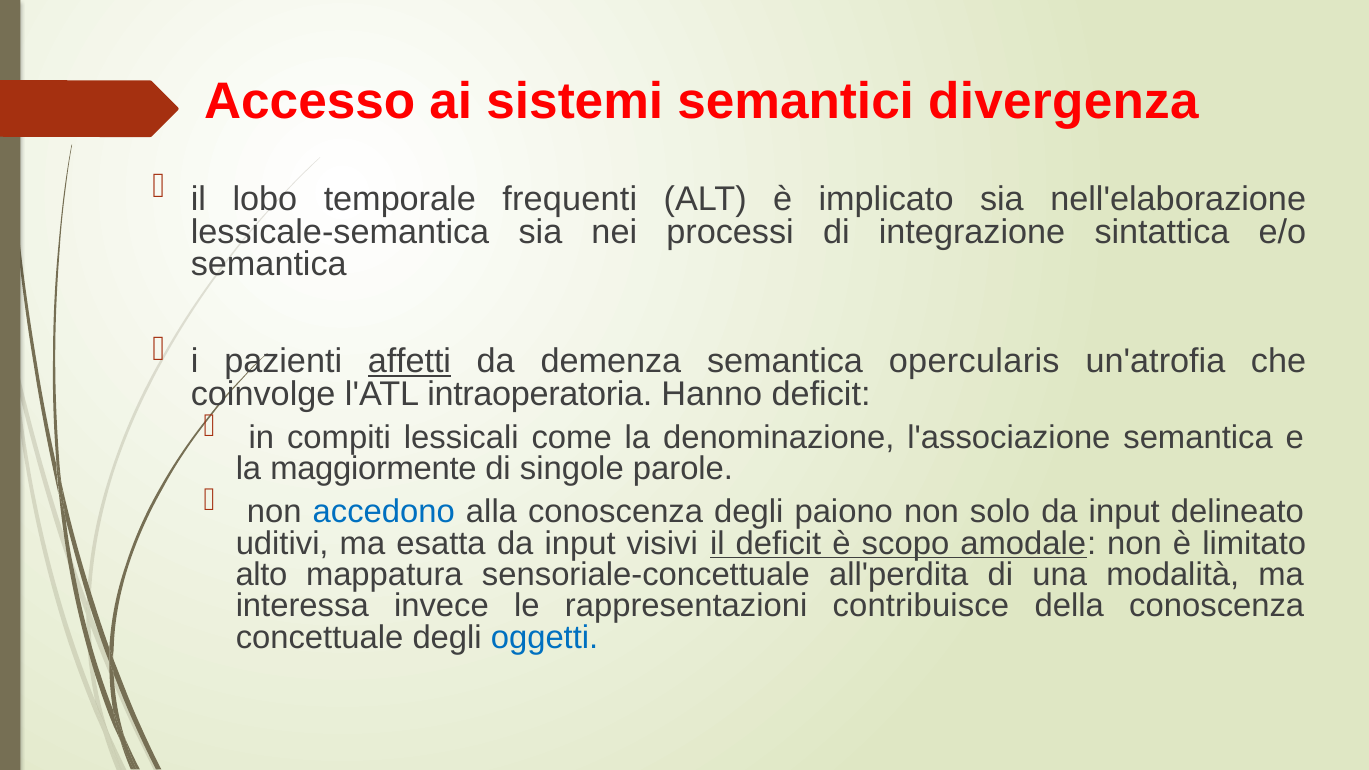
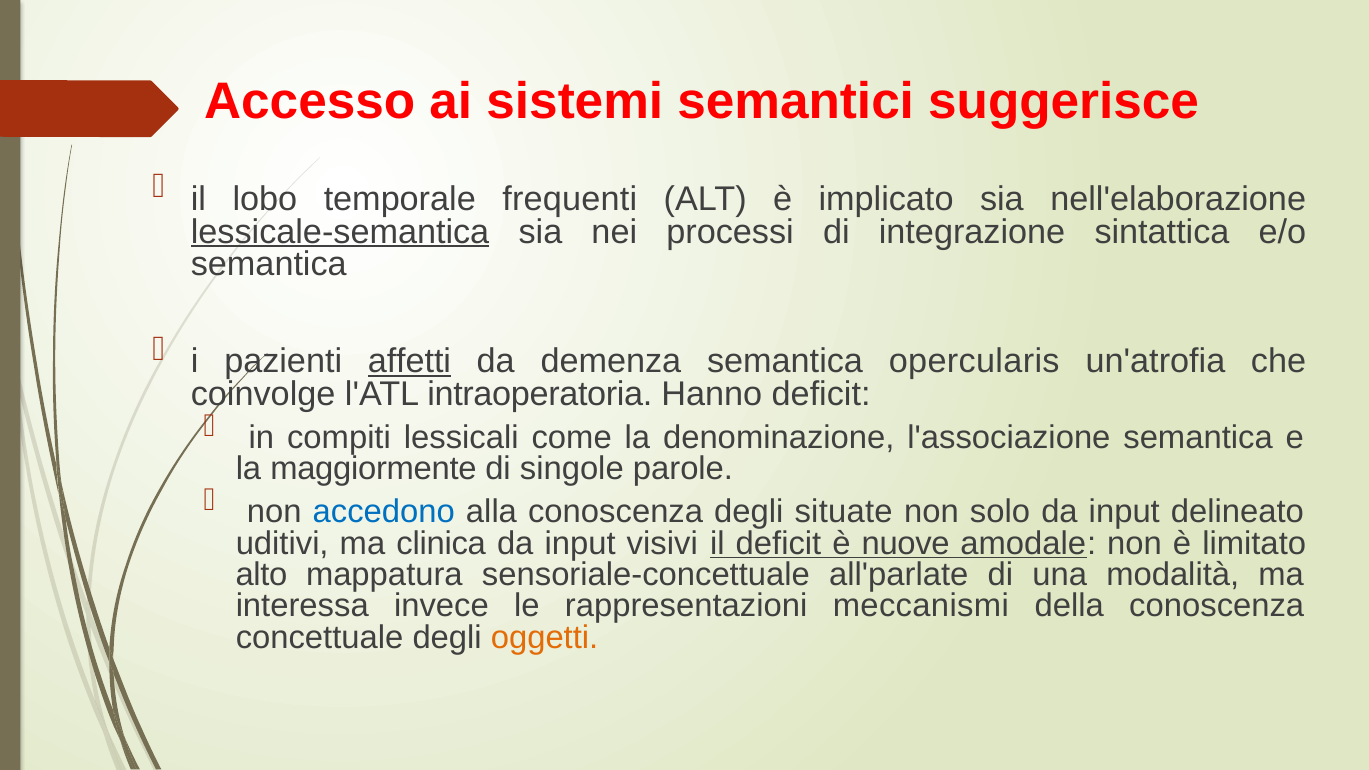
divergenza: divergenza -> suggerisce
lessicale-semantica underline: none -> present
paiono: paiono -> situate
esatta: esatta -> clinica
scopo: scopo -> nuove
all'perdita: all'perdita -> all'parlate
contribuisce: contribuisce -> meccanismi
oggetti colour: blue -> orange
